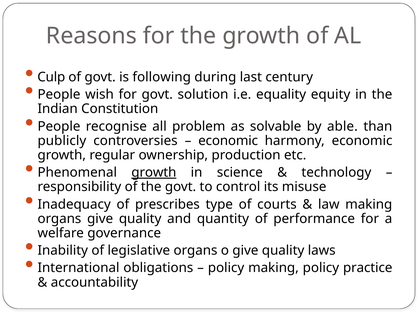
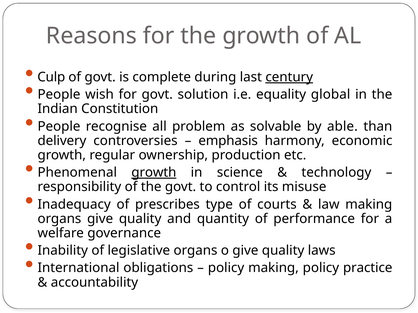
following: following -> complete
century underline: none -> present
equity: equity -> global
publicly: publicly -> delivery
economic at (228, 141): economic -> emphasis
